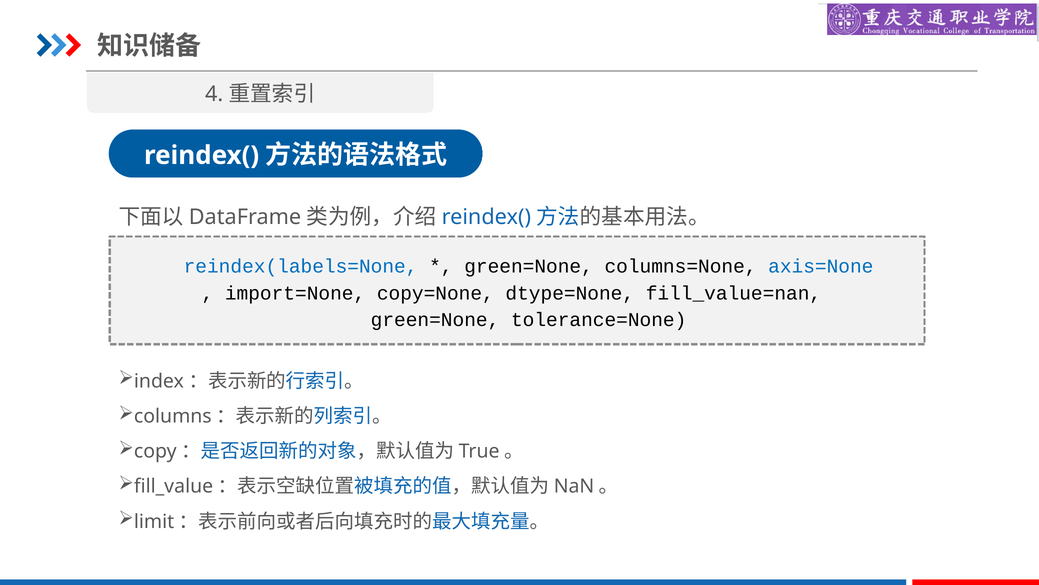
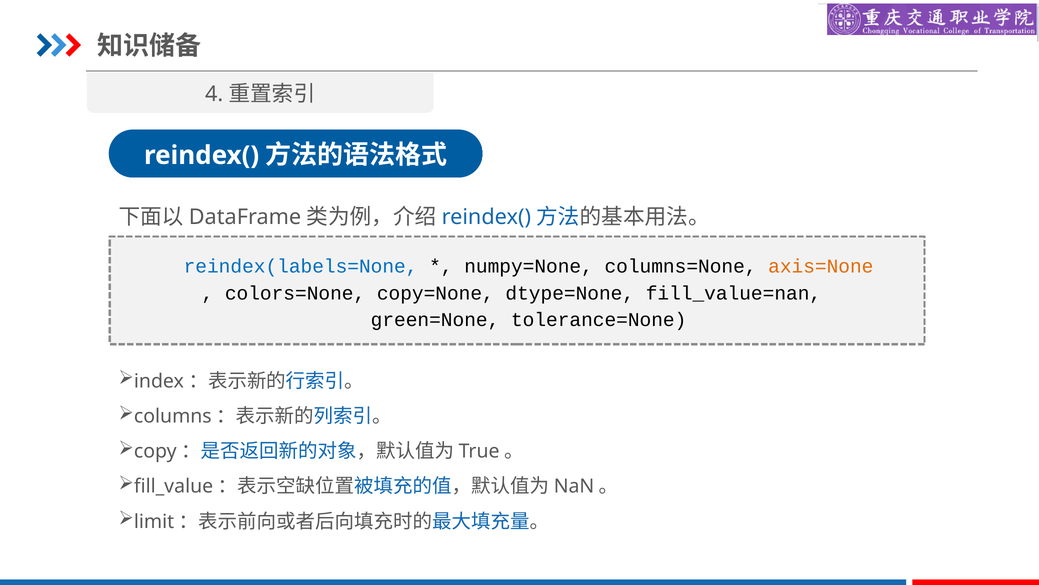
green=None at (529, 266): green=None -> numpy=None
axis=None colour: blue -> orange
import=None: import=None -> colors=None
